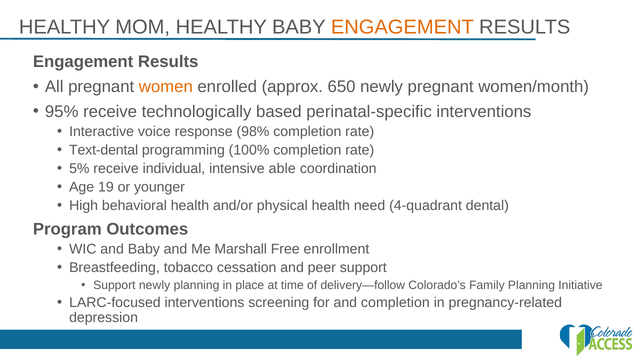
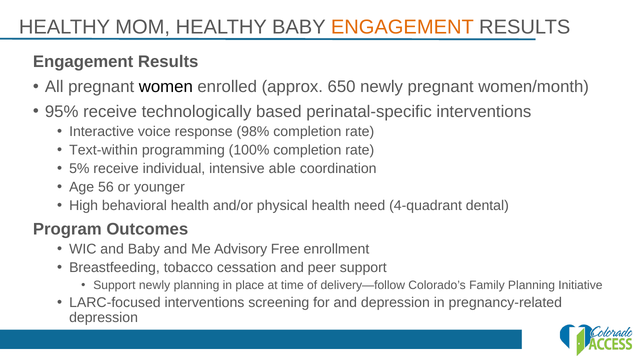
women colour: orange -> black
Text-dental: Text-dental -> Text-within
19: 19 -> 56
Marshall: Marshall -> Advisory
and completion: completion -> depression
